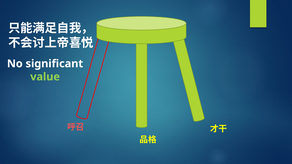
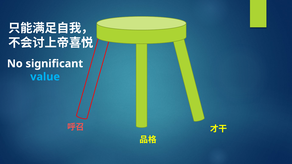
value colour: light green -> light blue
